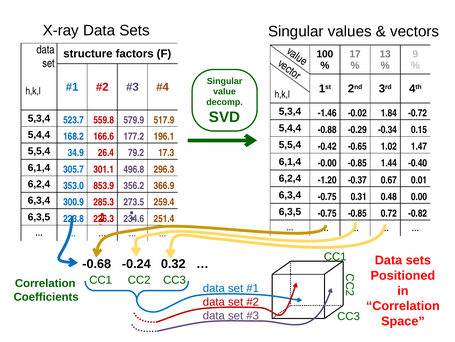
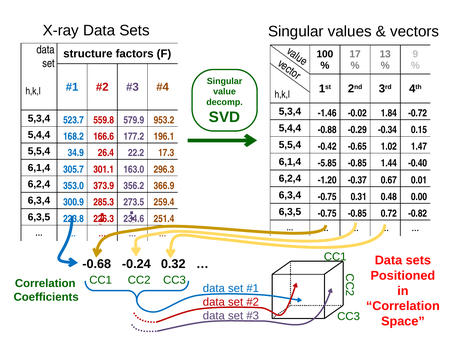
517.9: 517.9 -> 953.2
79.2: 79.2 -> 22.2
-0.00: -0.00 -> -5.85
496.8: 496.8 -> 163.0
853.9: 853.9 -> 373.9
